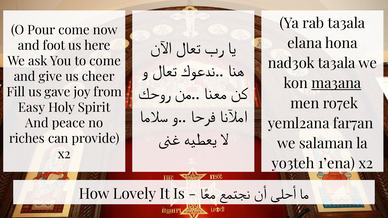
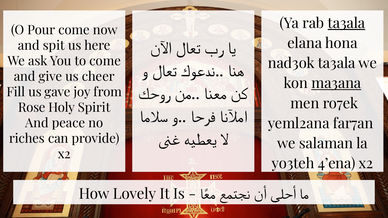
ta3ala at (346, 23) underline: none -> present
foot: foot -> spit
Easy: Easy -> Rose
1’ena: 1’ena -> 4’ena
